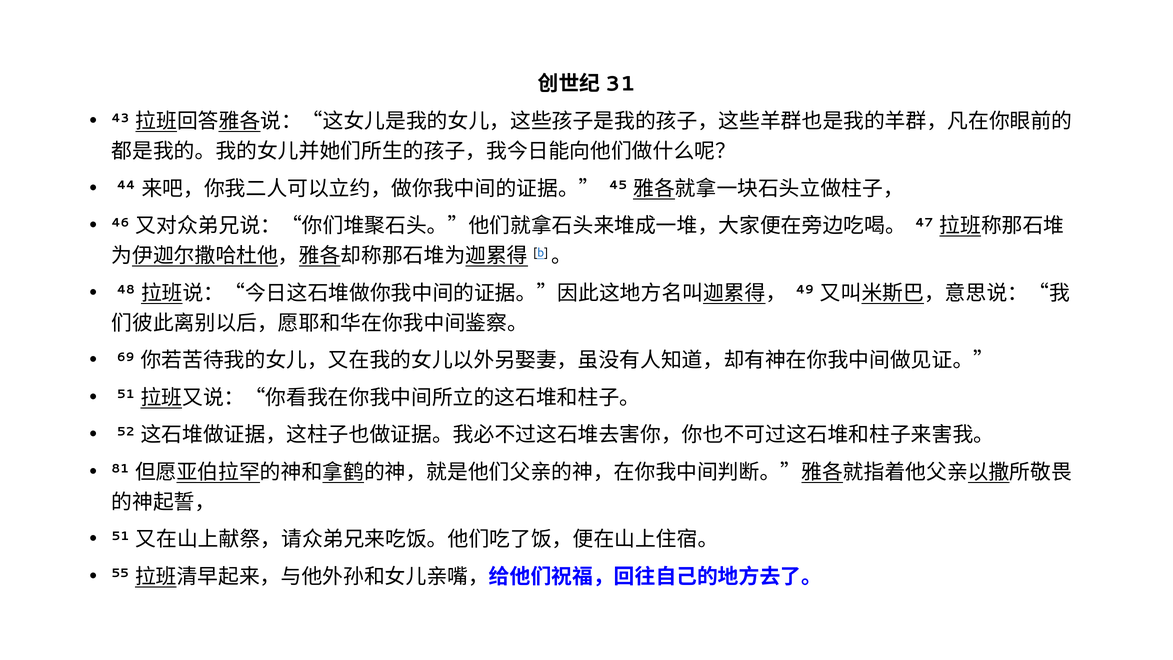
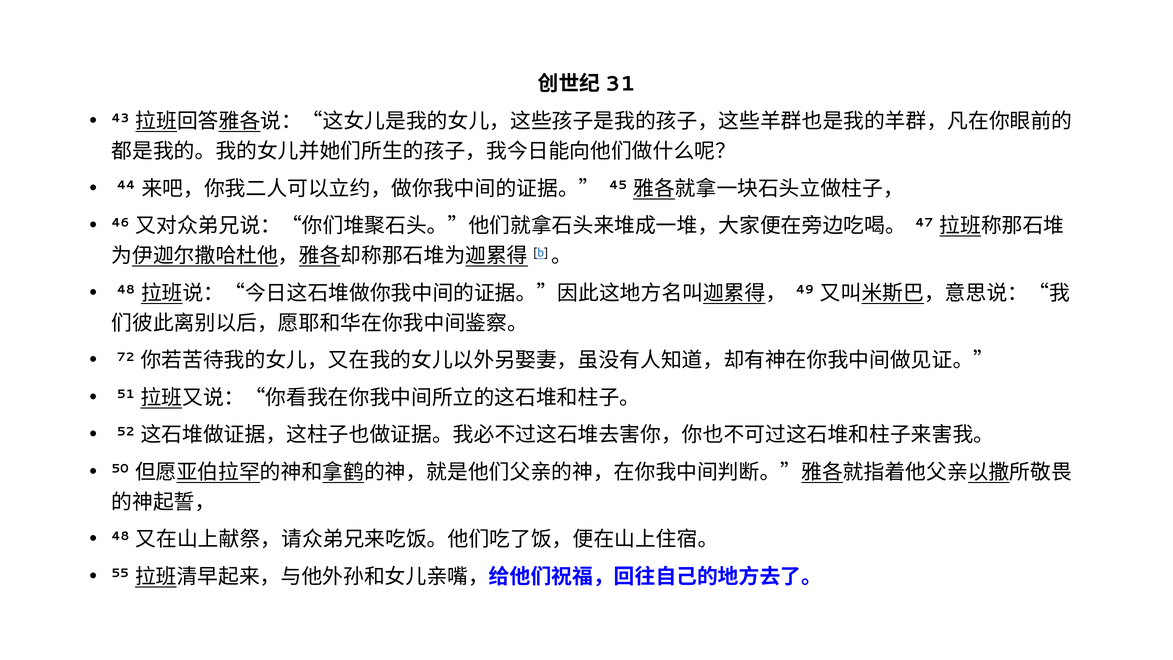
69: 69 -> 72
81: 81 -> 50
51 at (120, 536): 51 -> 48
